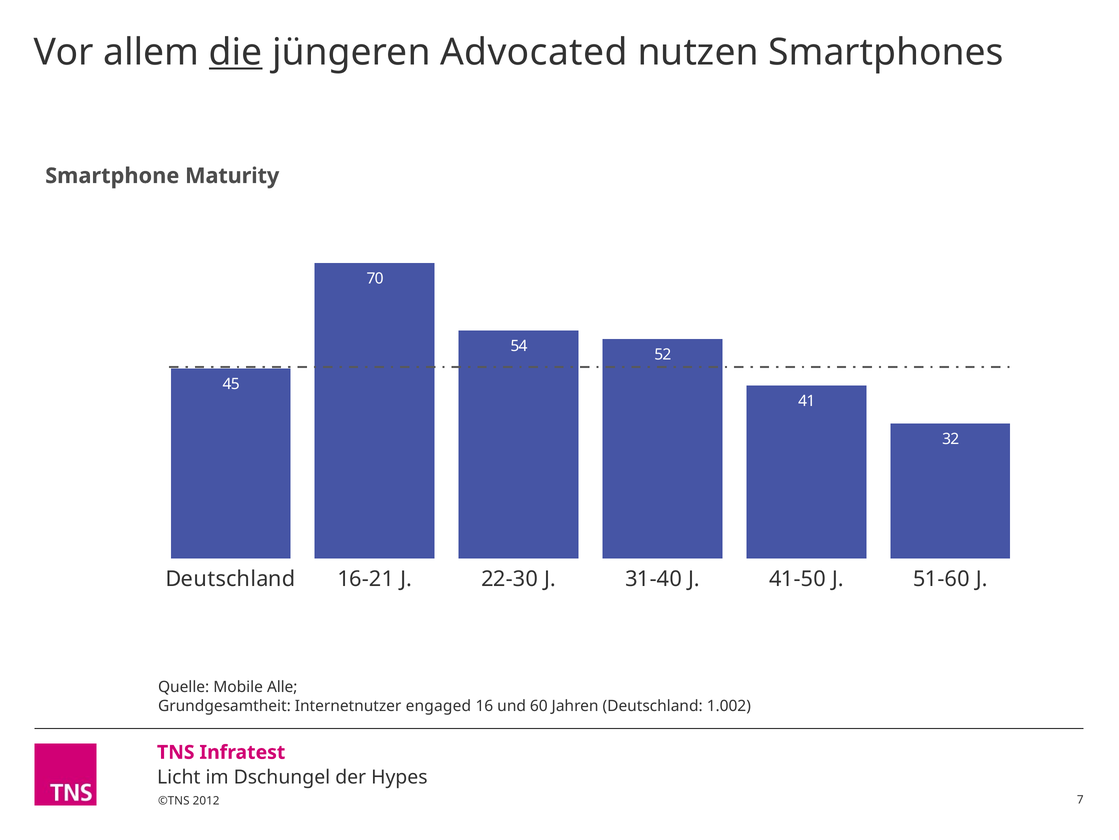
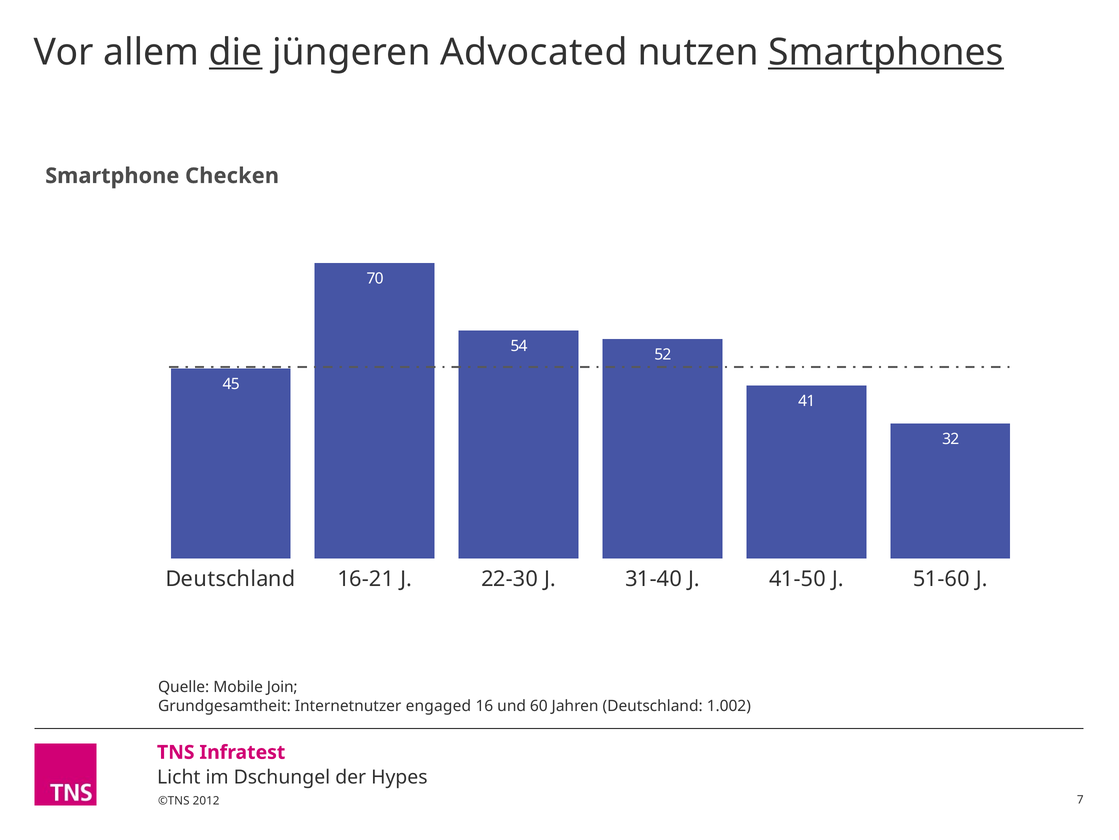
Smartphones underline: none -> present
Maturity: Maturity -> Checken
Alle: Alle -> Join
